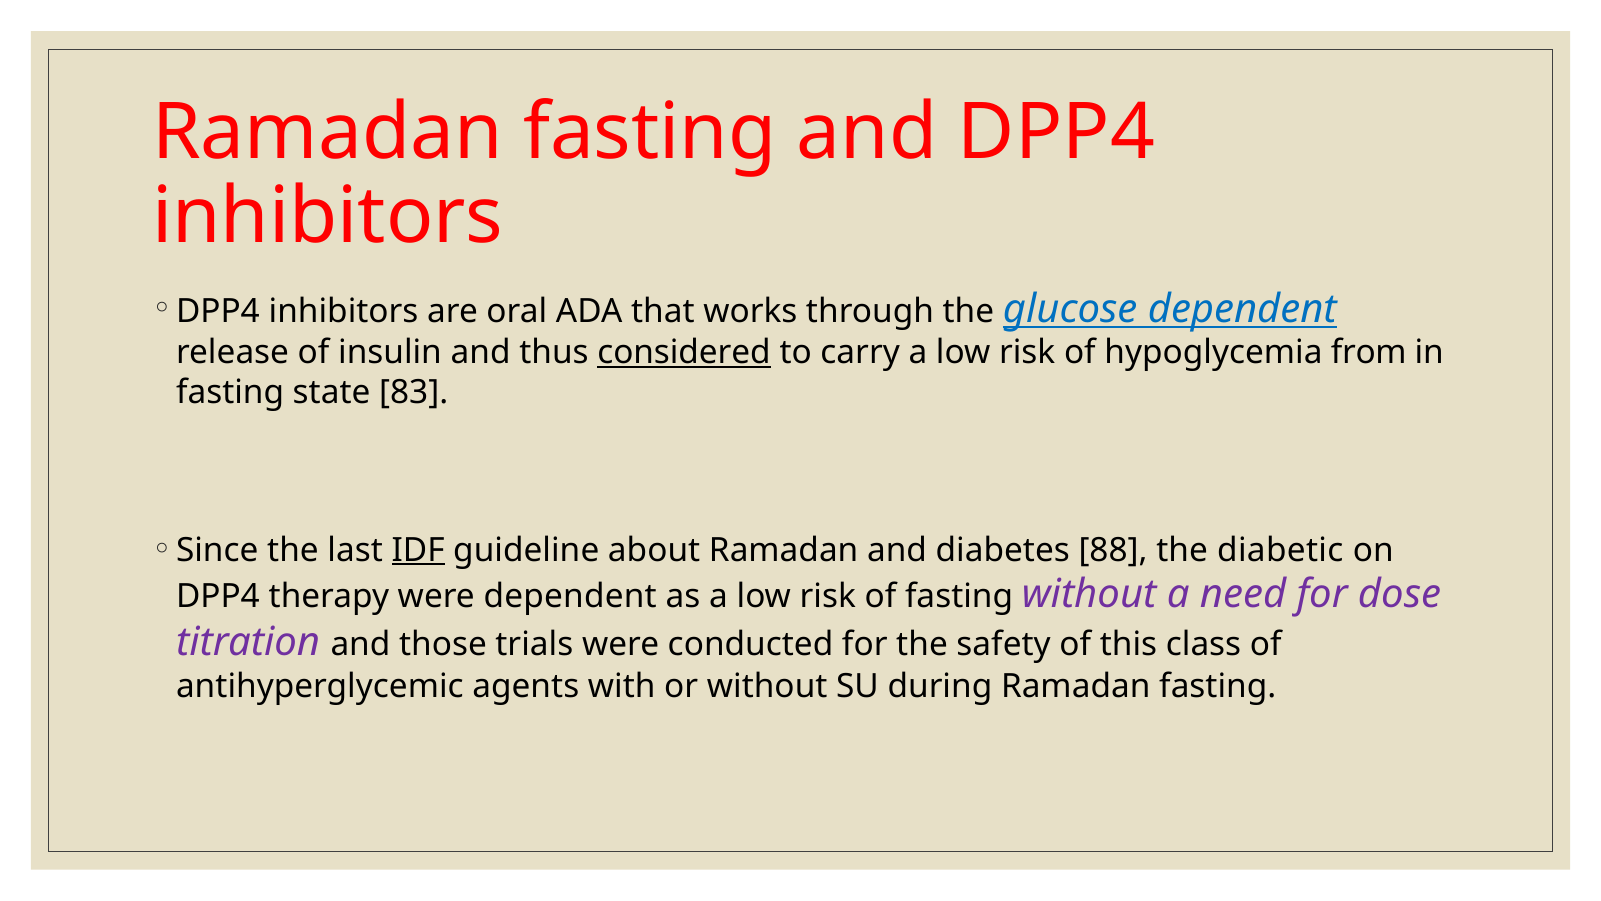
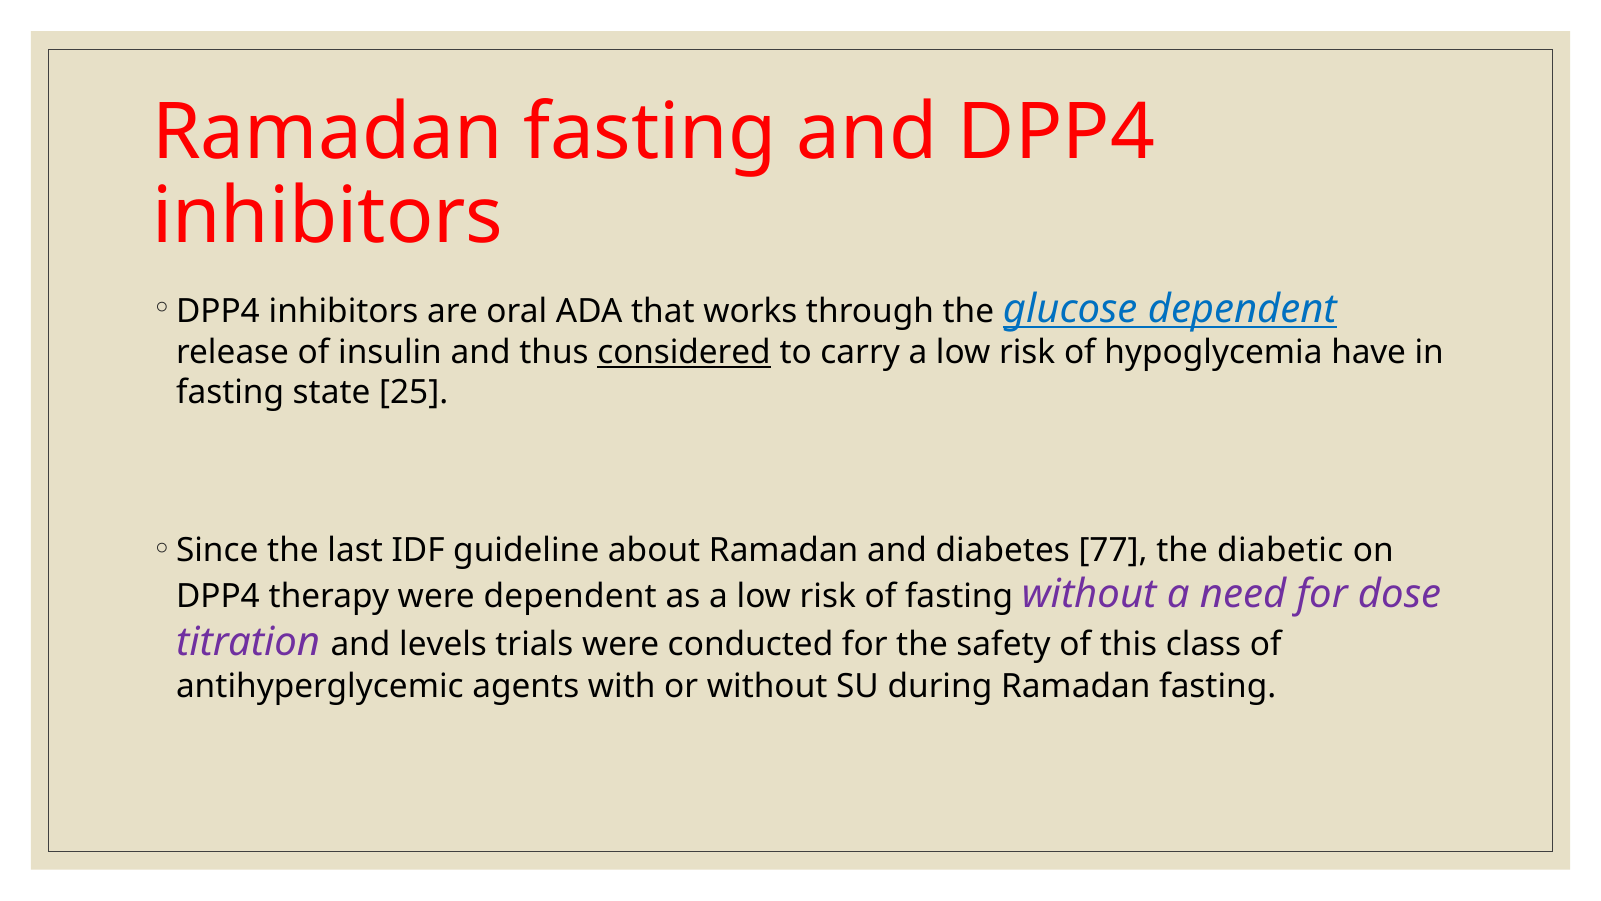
from: from -> have
83: 83 -> 25
IDF underline: present -> none
88: 88 -> 77
those: those -> levels
